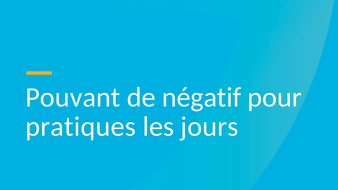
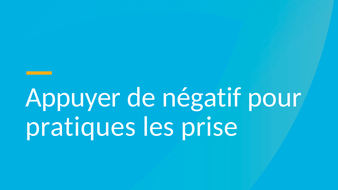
Pouvant: Pouvant -> Appuyer
jours: jours -> prise
